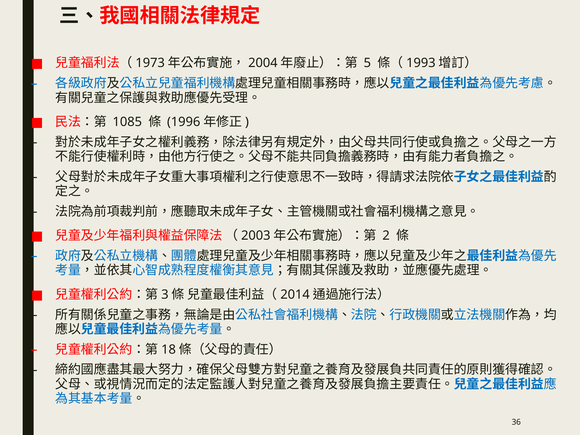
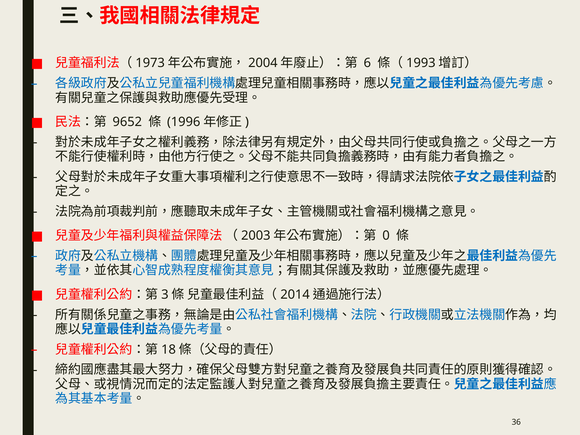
5: 5 -> 6
1085: 1085 -> 9652
2: 2 -> 0
